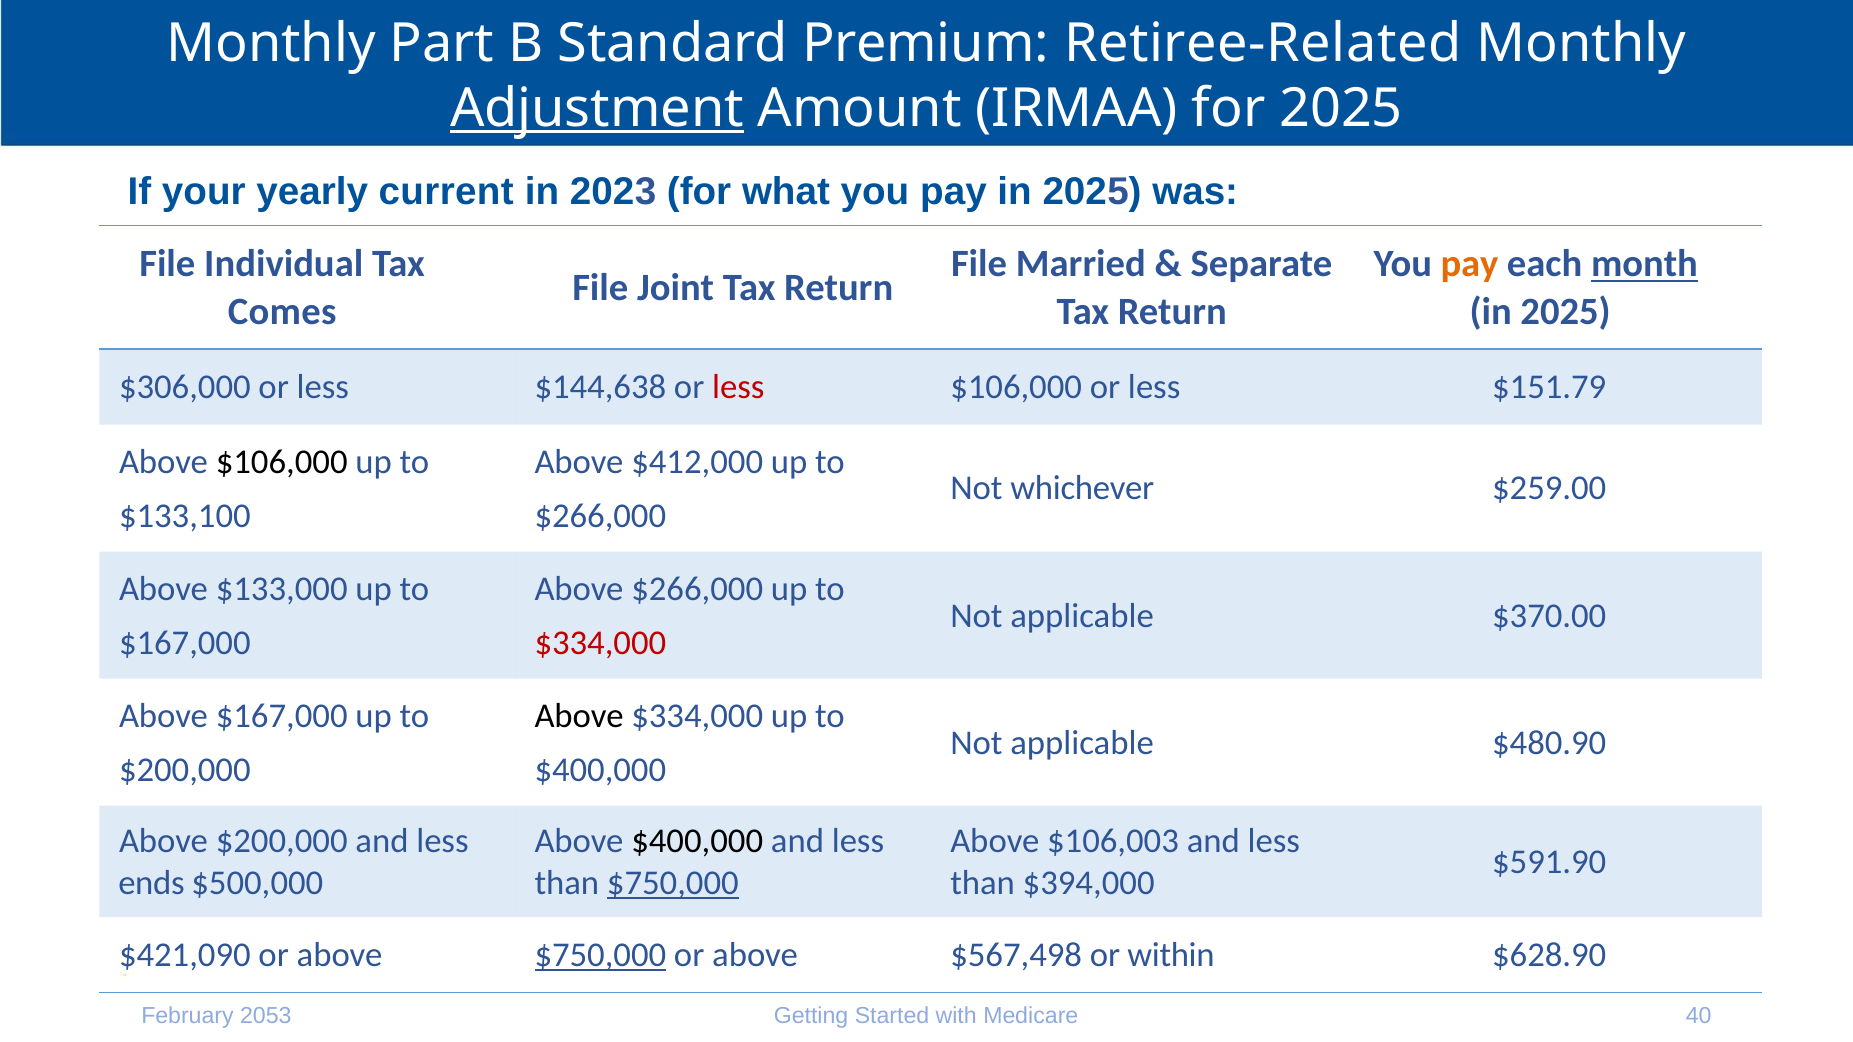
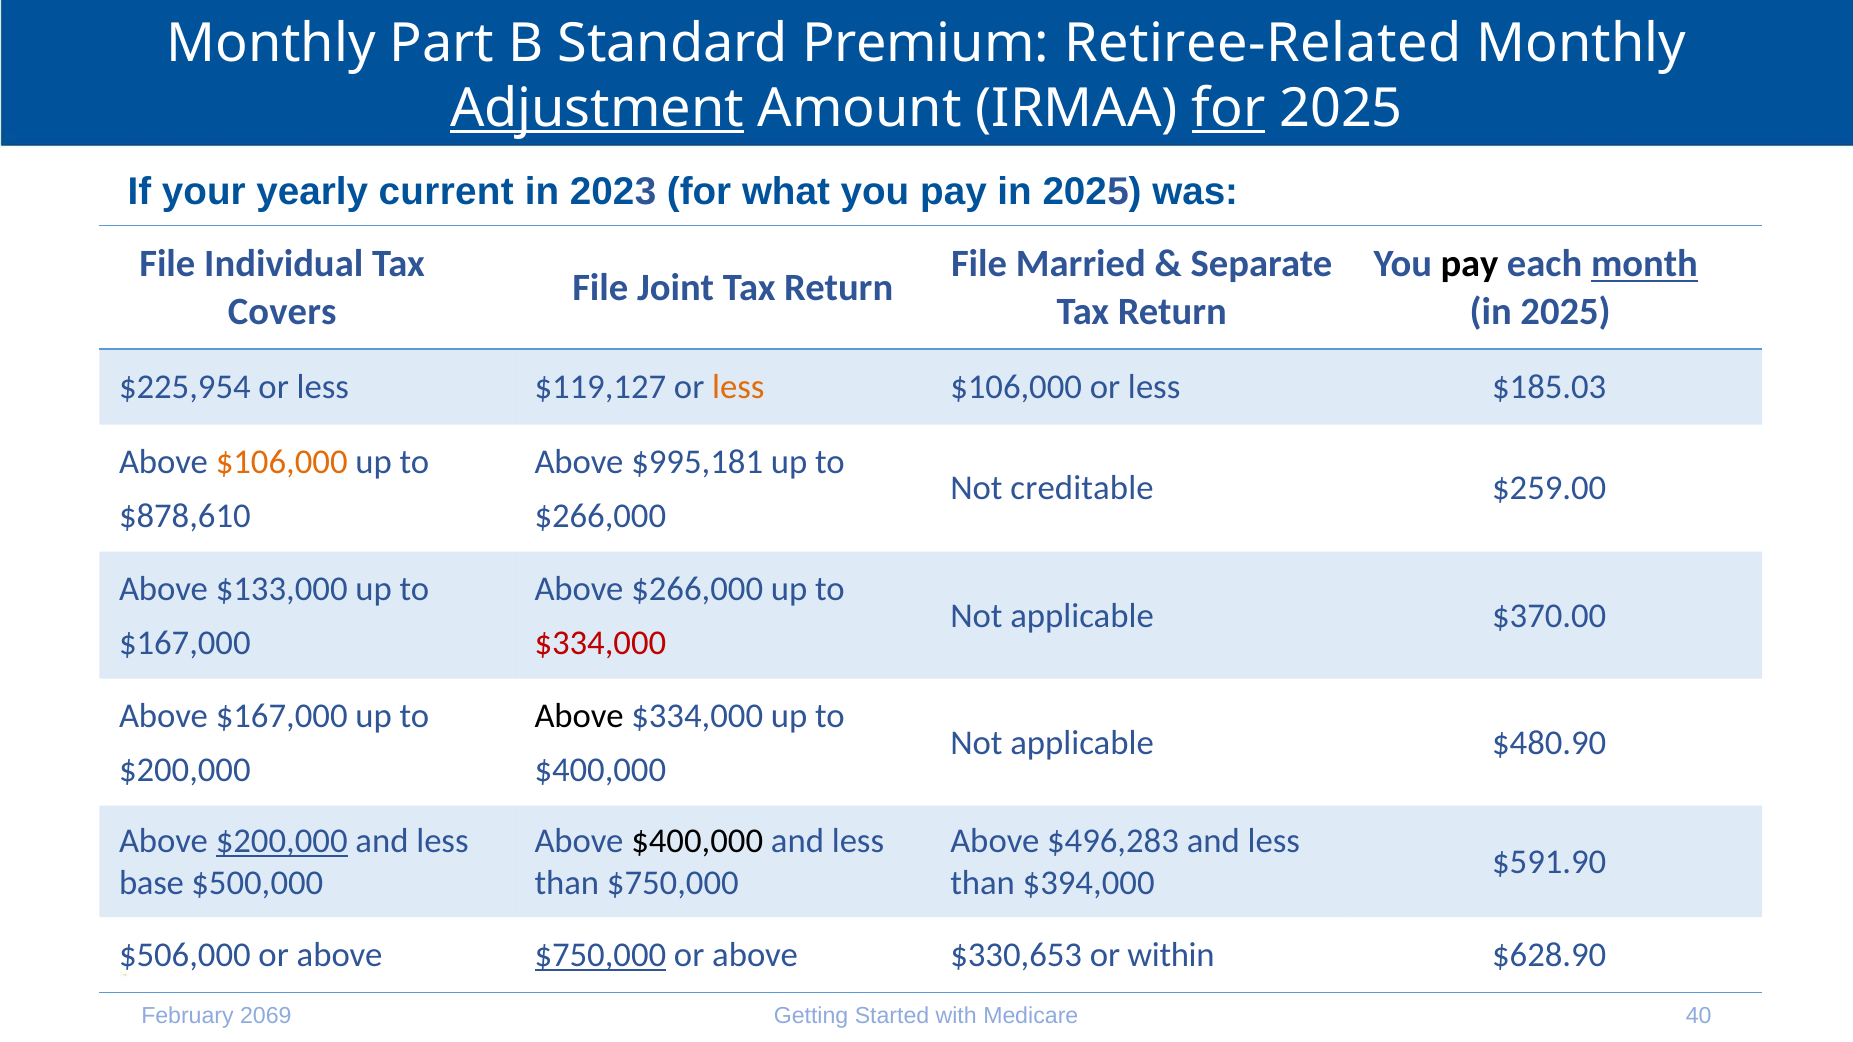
for at (1229, 109) underline: none -> present
pay at (1470, 264) colour: orange -> black
Comes: Comes -> Covers
$306,000: $306,000 -> $225,954
$144,638: $144,638 -> $119,127
less at (738, 387) colour: red -> orange
$151.79: $151.79 -> $185.03
$106,000 at (282, 462) colour: black -> orange
$412,000: $412,000 -> $995,181
whichever: whichever -> creditable
$133,100: $133,100 -> $878,610
$200,000 at (282, 841) underline: none -> present
$106,003: $106,003 -> $496,283
ends: ends -> base
$750,000 at (673, 883) underline: present -> none
$421,090: $421,090 -> $506,000
$567,498: $567,498 -> $330,653
2053: 2053 -> 2069
